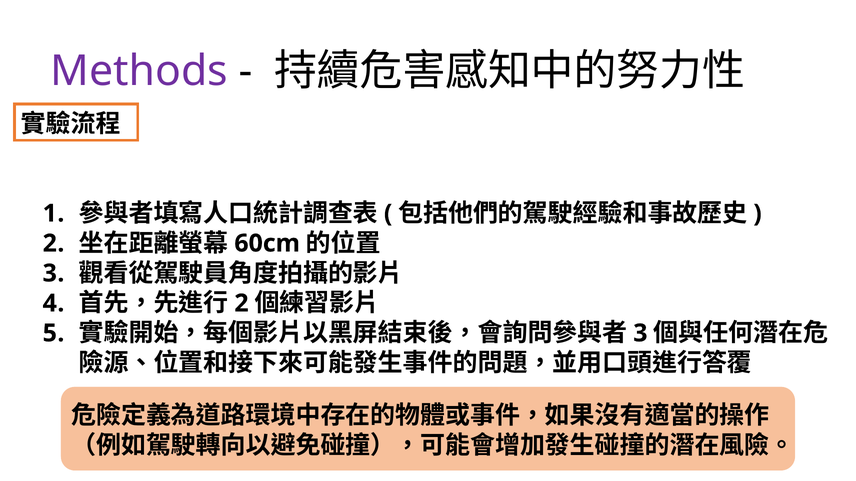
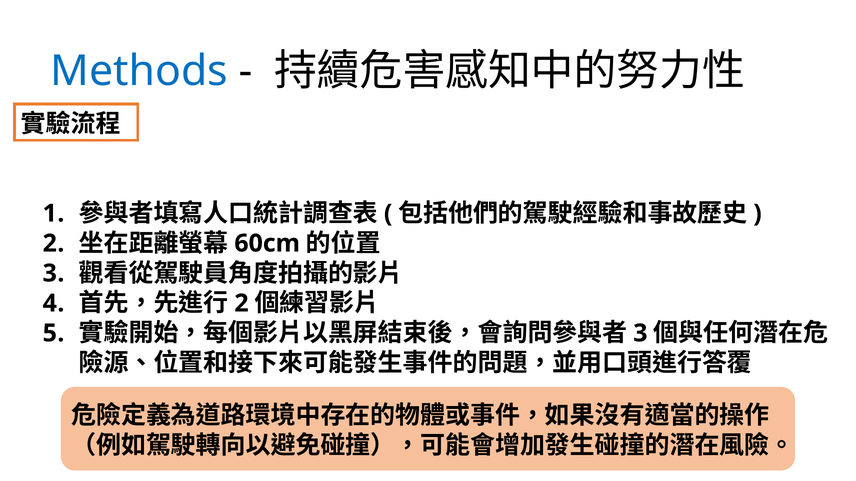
Methods colour: purple -> blue
